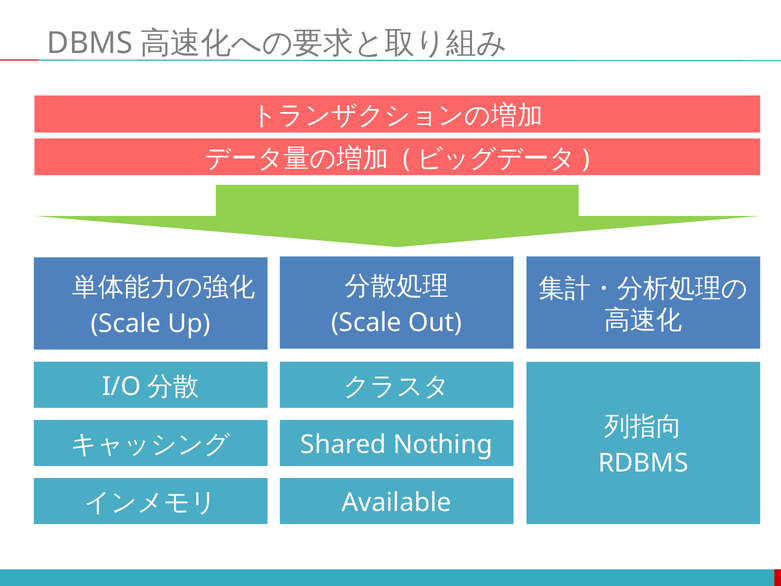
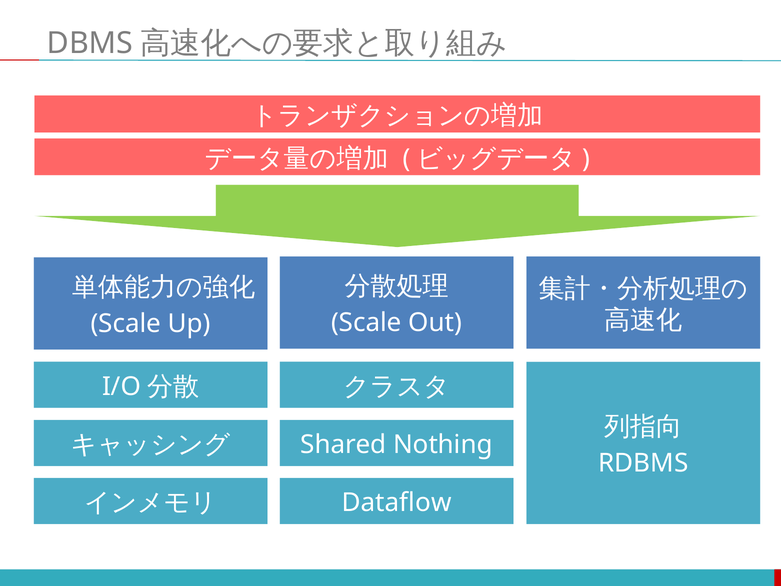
Available: Available -> Dataflow
